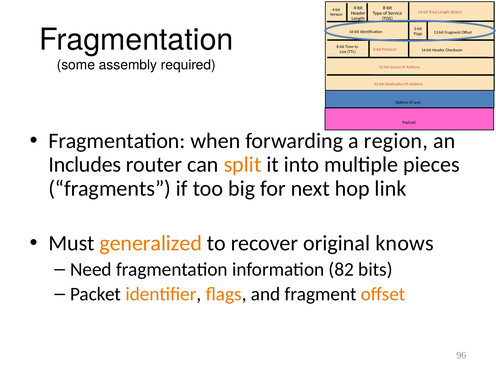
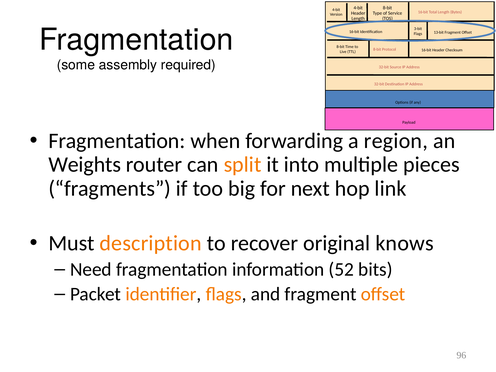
Includes: Includes -> Weights
generalized: generalized -> description
82: 82 -> 52
